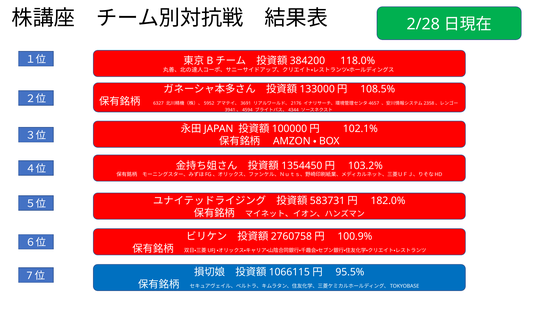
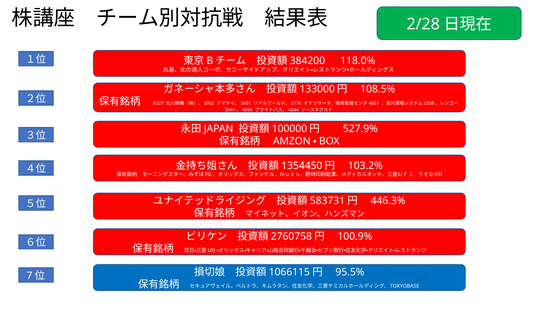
102.1%: 102.1% -> 527.9%
182.0%: 182.0% -> 446.3%
